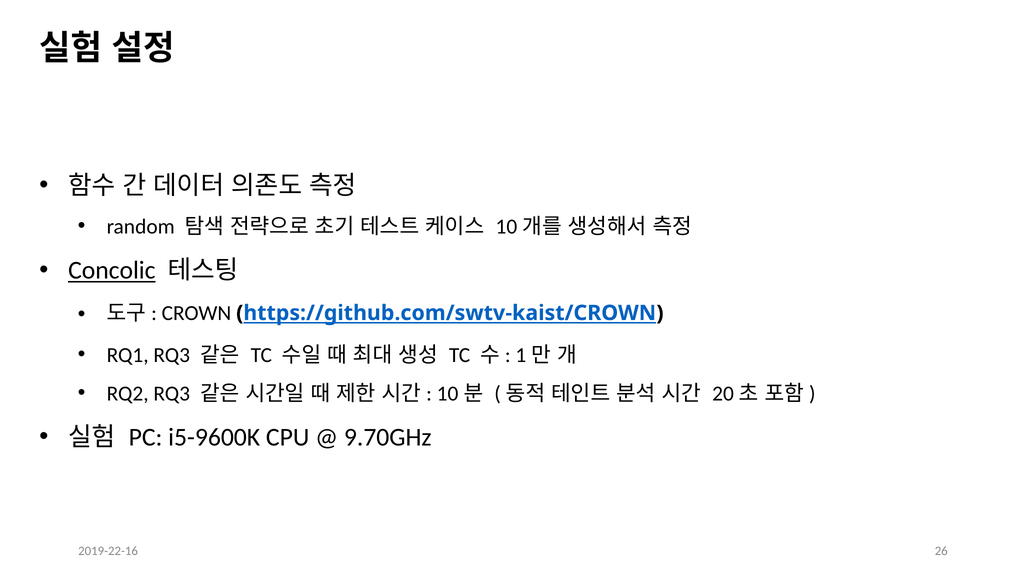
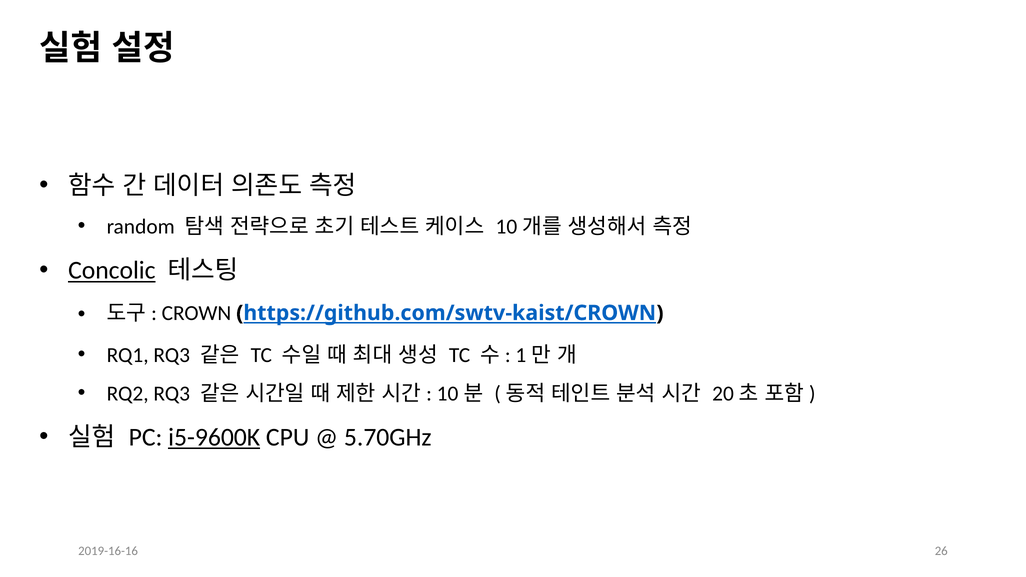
i5-9600K underline: none -> present
9.70GHz: 9.70GHz -> 5.70GHz
2019-22-16: 2019-22-16 -> 2019-16-16
